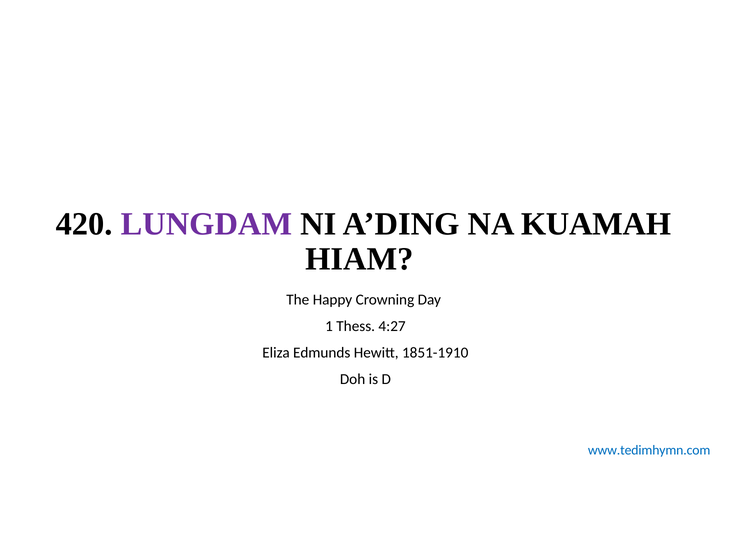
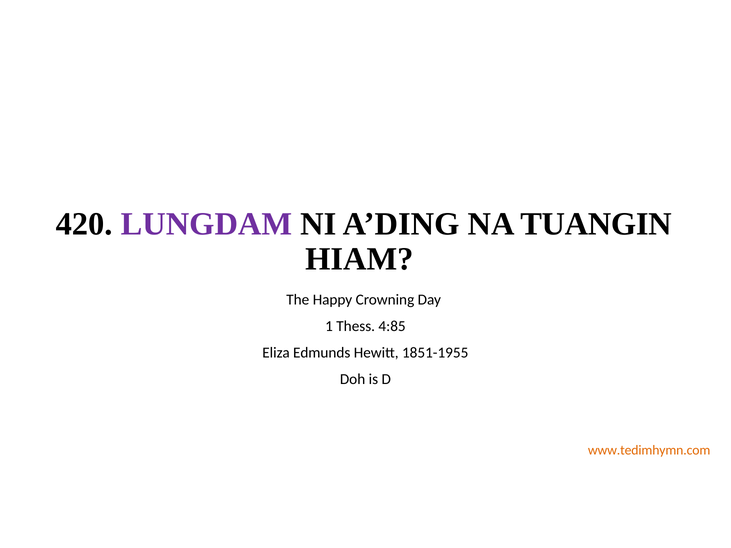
KUAMAH: KUAMAH -> TUANGIN
4:27: 4:27 -> 4:85
1851-1910: 1851-1910 -> 1851-1955
www.tedimhymn.com colour: blue -> orange
